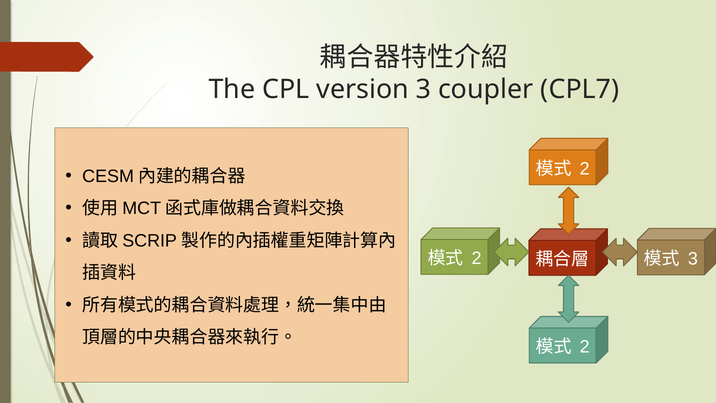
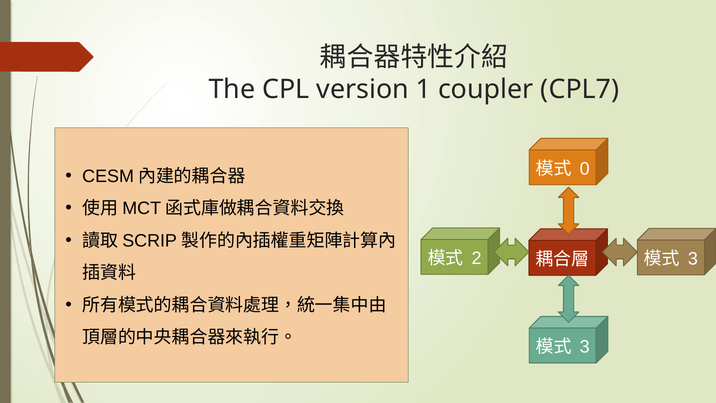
version 3: 3 -> 1
2 at (585, 168): 2 -> 0
2 at (585, 347): 2 -> 3
